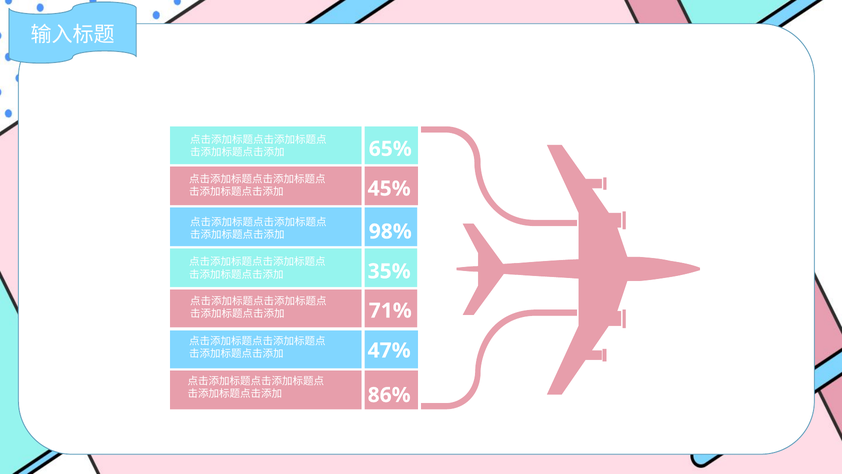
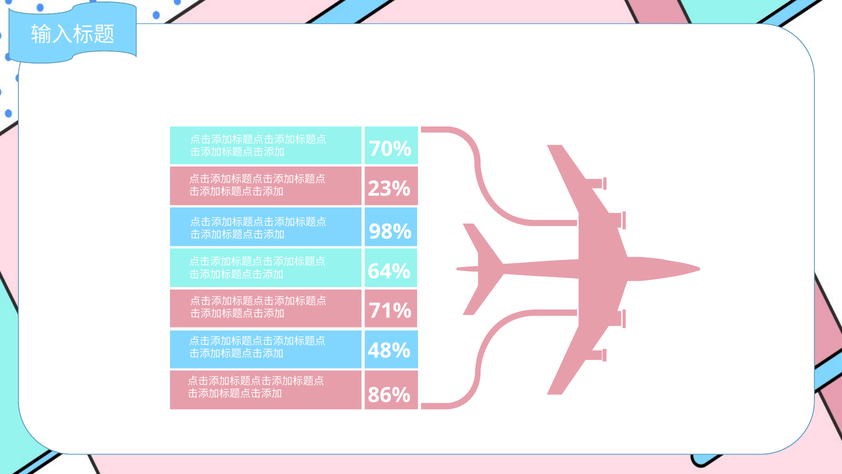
65%: 65% -> 70%
45%: 45% -> 23%
35%: 35% -> 64%
47%: 47% -> 48%
